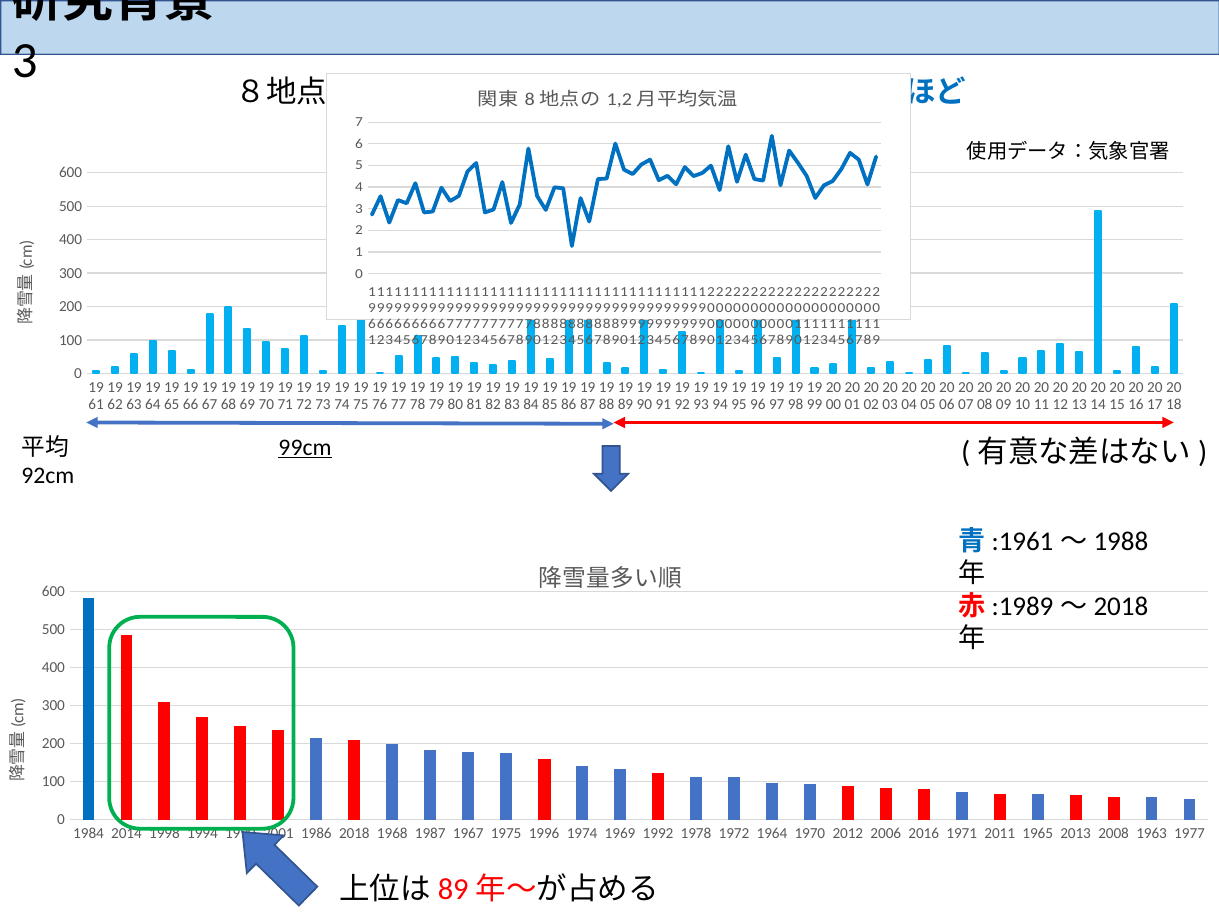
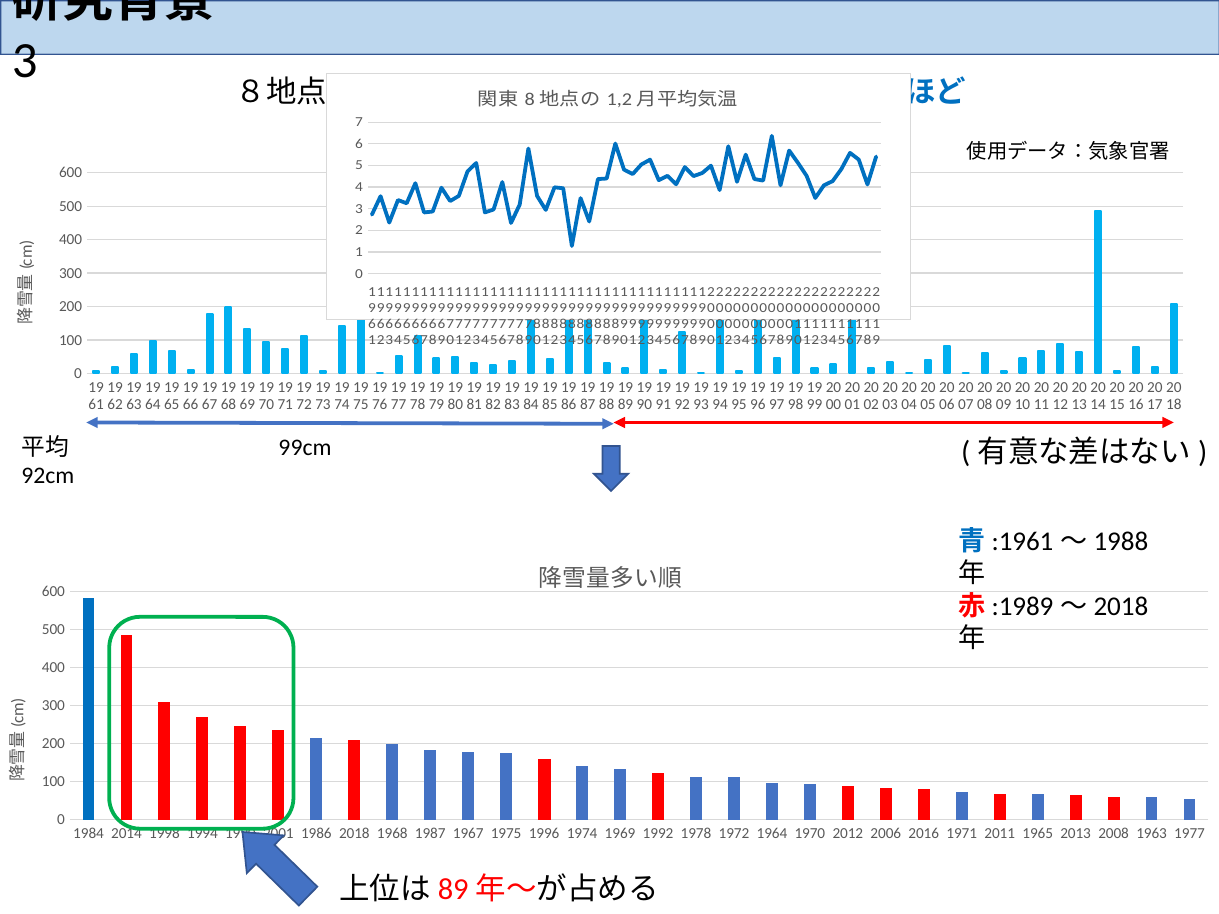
99cm underline: present -> none
